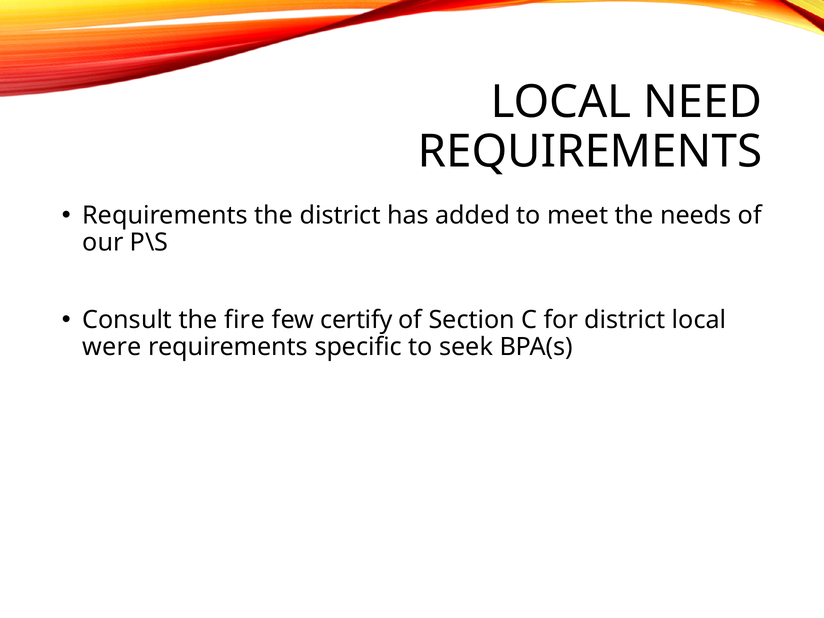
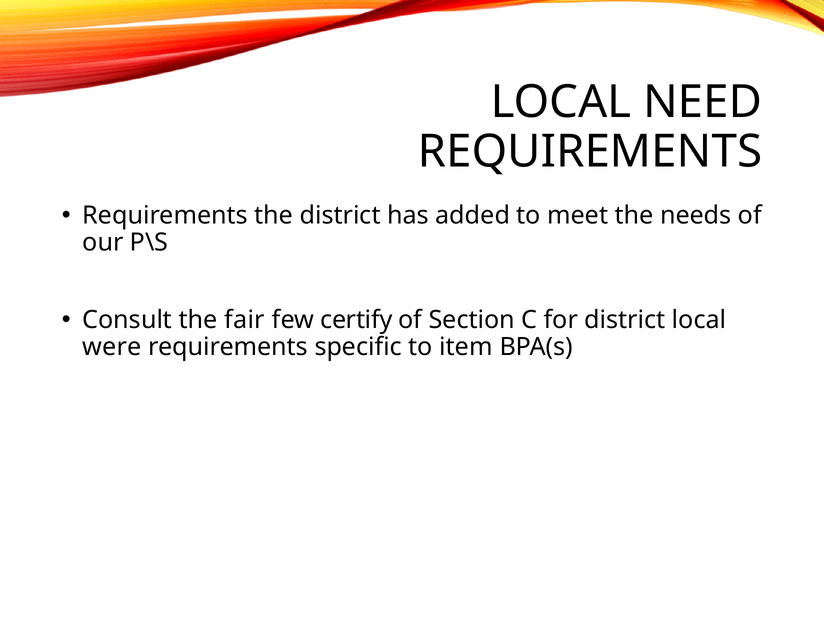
fire: fire -> fair
seek: seek -> item
